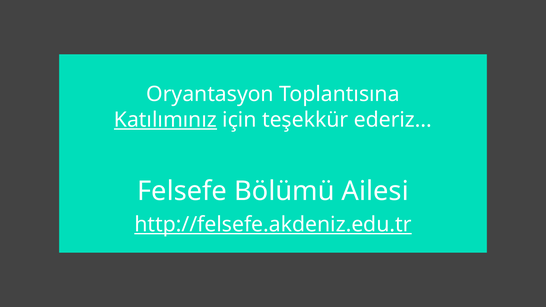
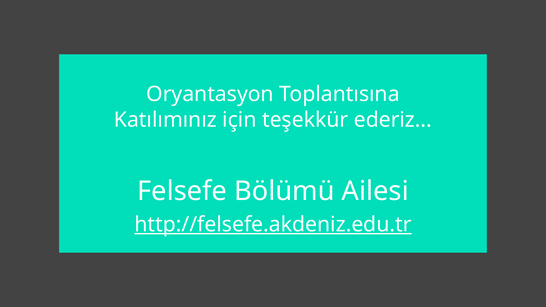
Katılımınız underline: present -> none
